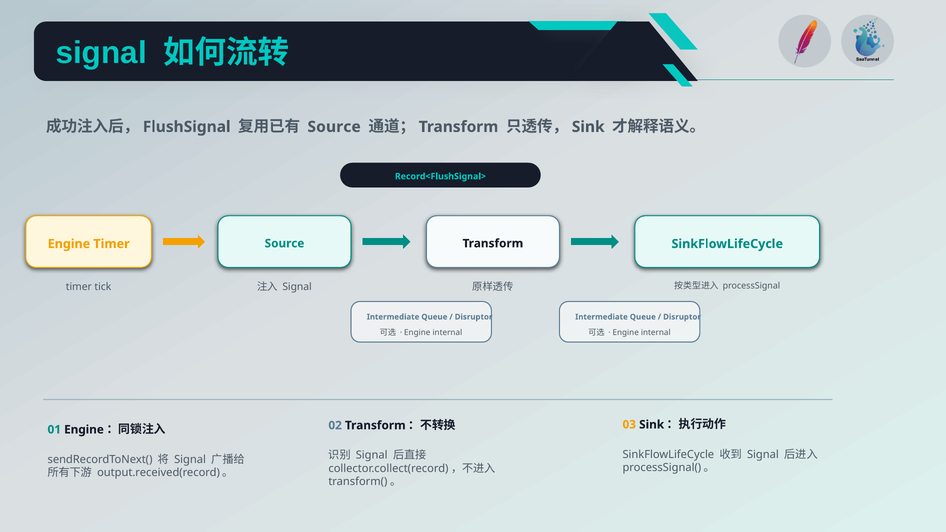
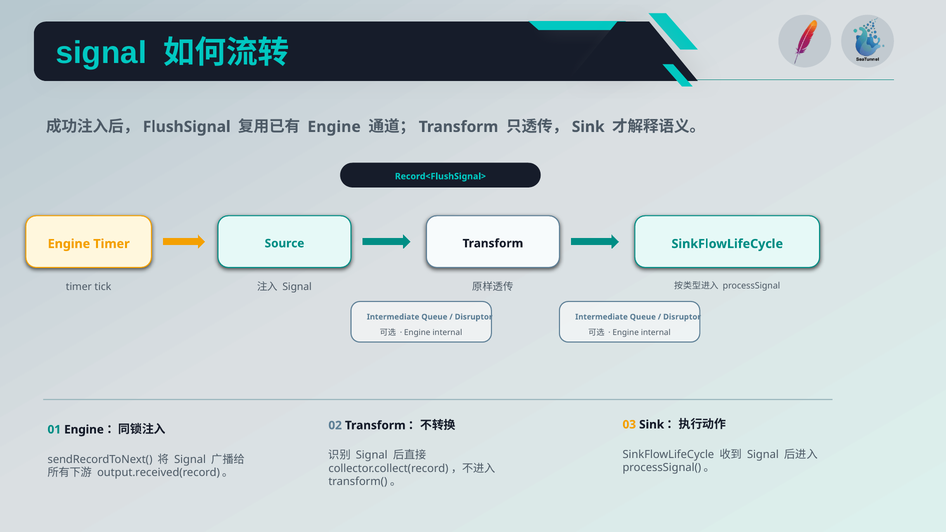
Source at (334, 127): Source -> Engine
